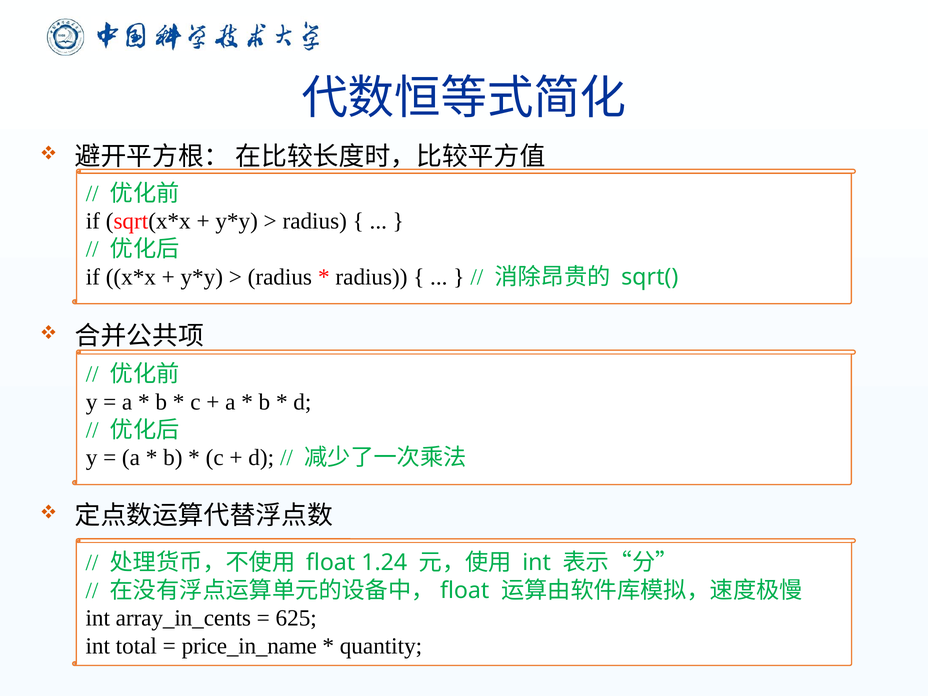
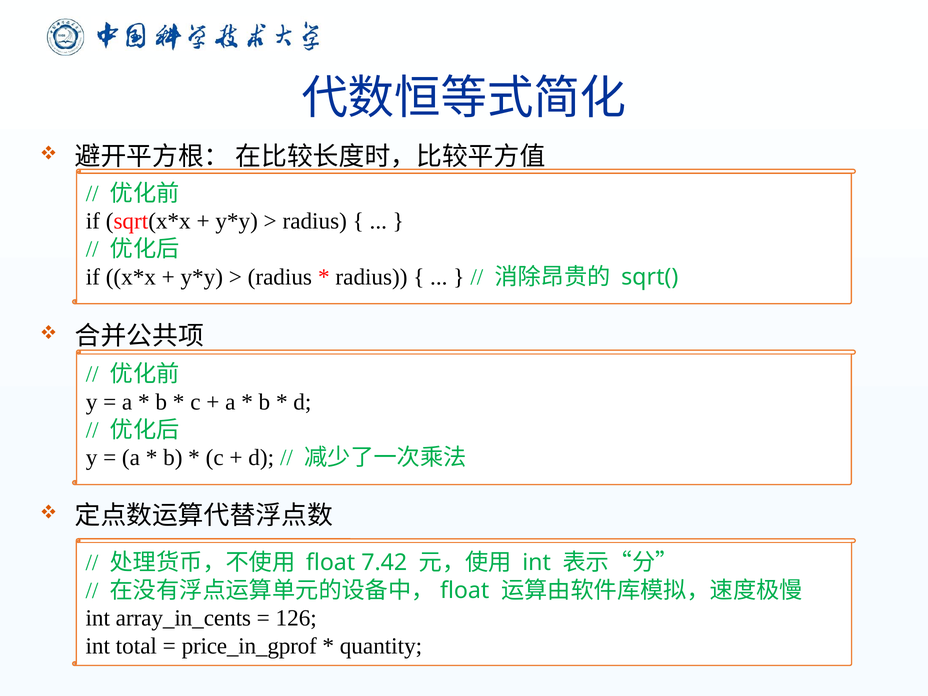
1.24: 1.24 -> 7.42
625: 625 -> 126
price_in_name: price_in_name -> price_in_gprof
